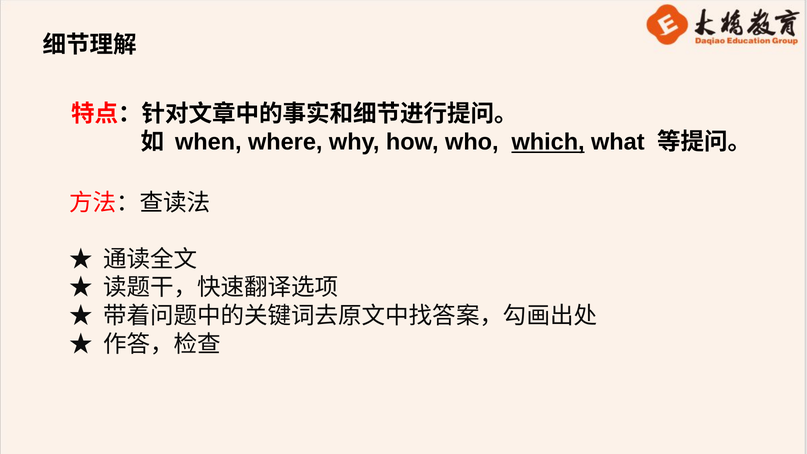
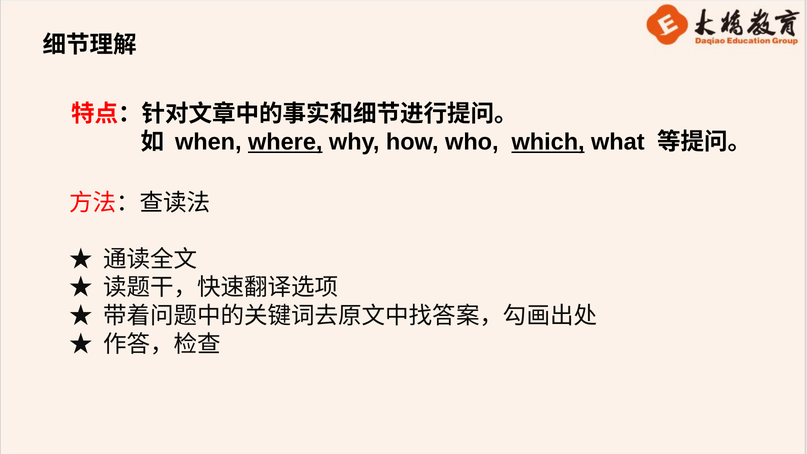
where underline: none -> present
